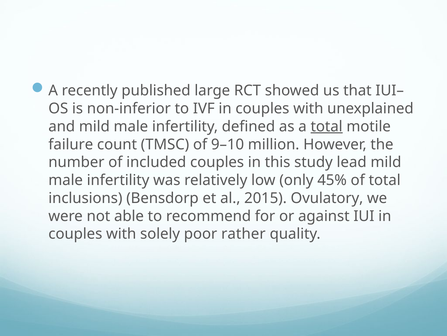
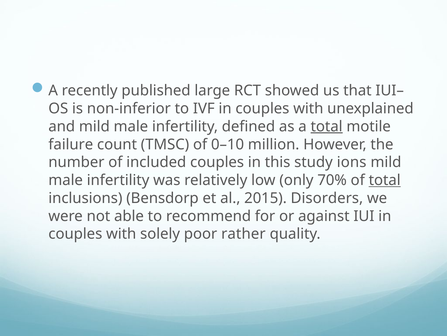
9–10: 9–10 -> 0–10
lead: lead -> ions
45%: 45% -> 70%
total at (385, 180) underline: none -> present
Ovulatory: Ovulatory -> Disorders
